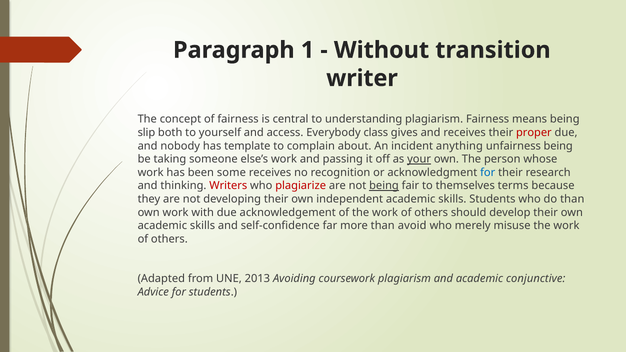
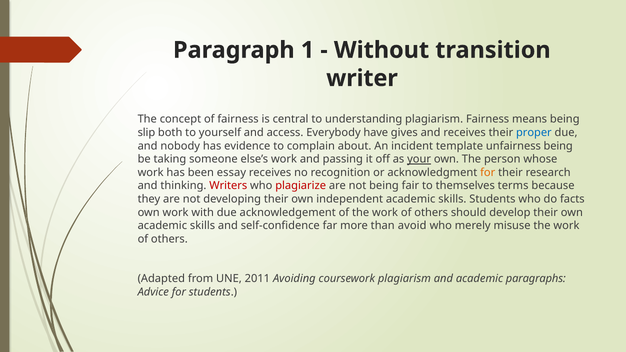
class: class -> have
proper colour: red -> blue
template: template -> evidence
anything: anything -> template
some: some -> essay
for at (488, 173) colour: blue -> orange
being at (384, 186) underline: present -> none
do than: than -> facts
2013: 2013 -> 2011
conjunctive: conjunctive -> paragraphs
